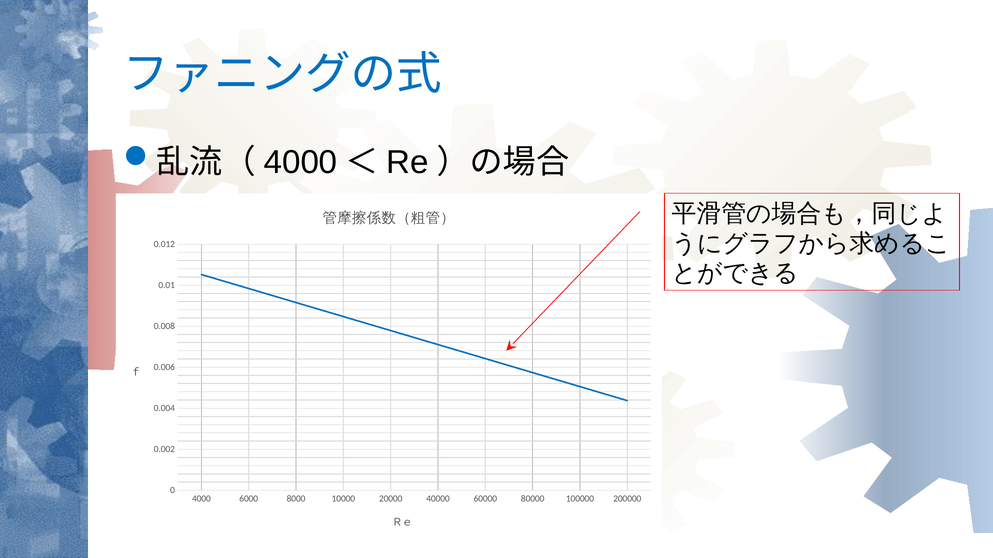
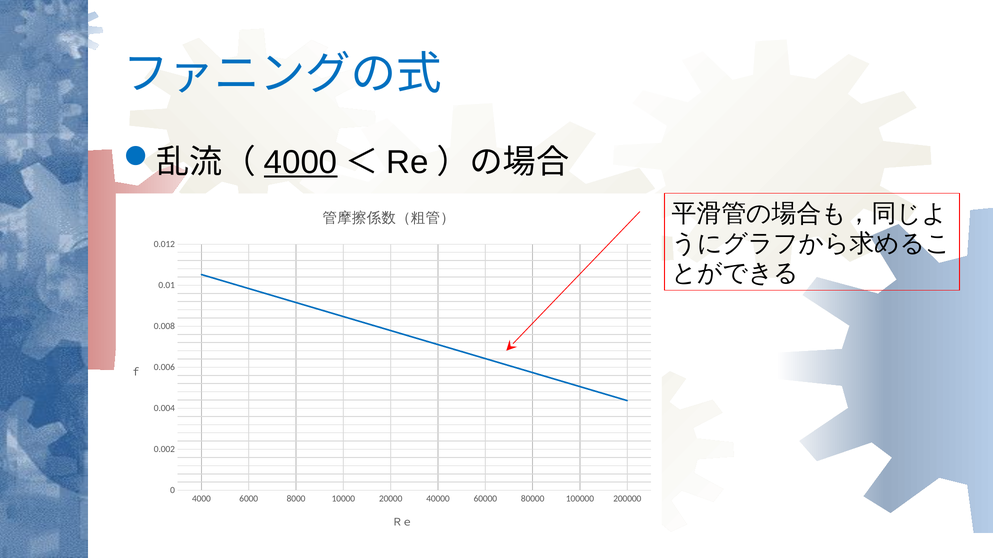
4000 at (301, 162) underline: none -> present
